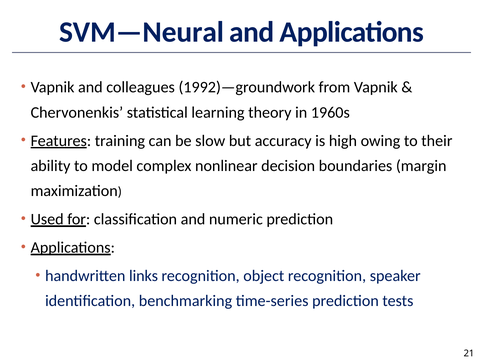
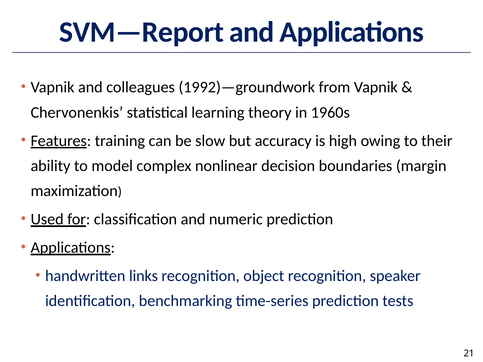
SVM—Neural: SVM—Neural -> SVM—Report
